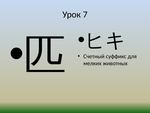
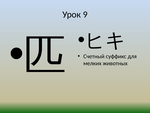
7: 7 -> 9
